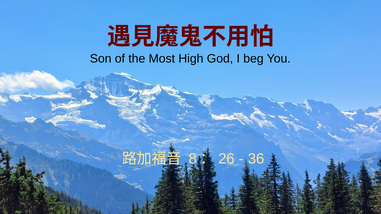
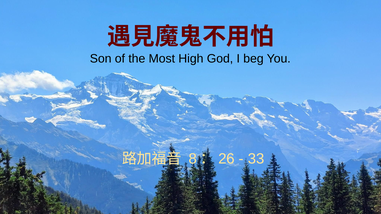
36: 36 -> 33
